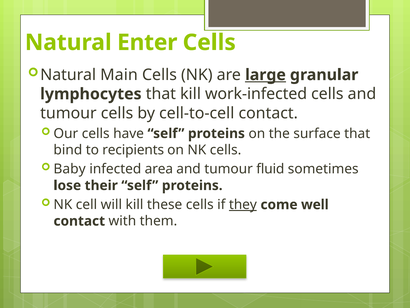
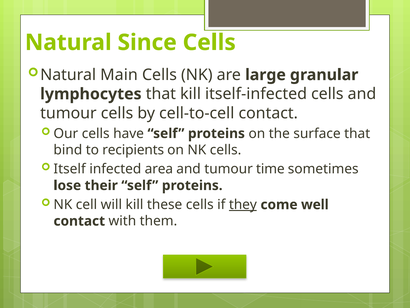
Enter: Enter -> Since
large underline: present -> none
work-infected: work-infected -> itself-infected
Baby: Baby -> Itself
fluid: fluid -> time
